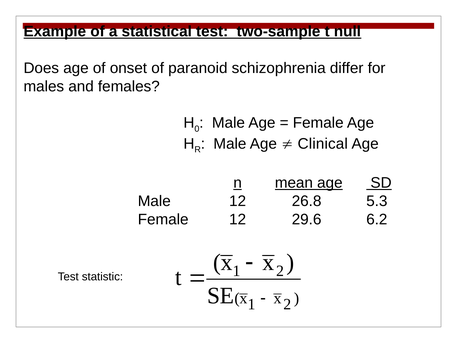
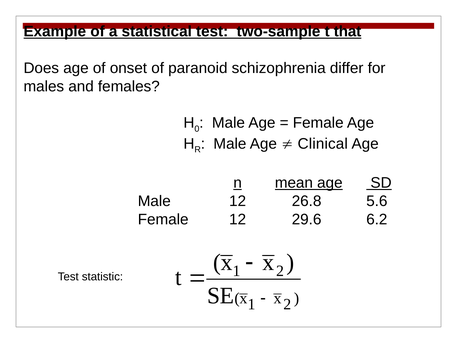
null: null -> that
5.3: 5.3 -> 5.6
